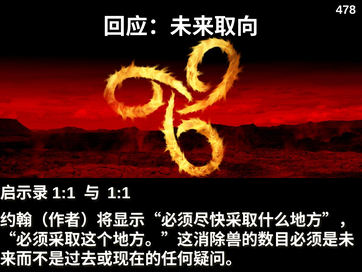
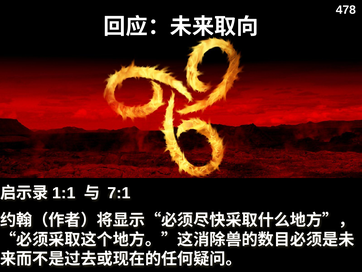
1:1 at (119, 193): 1:1 -> 7:1
